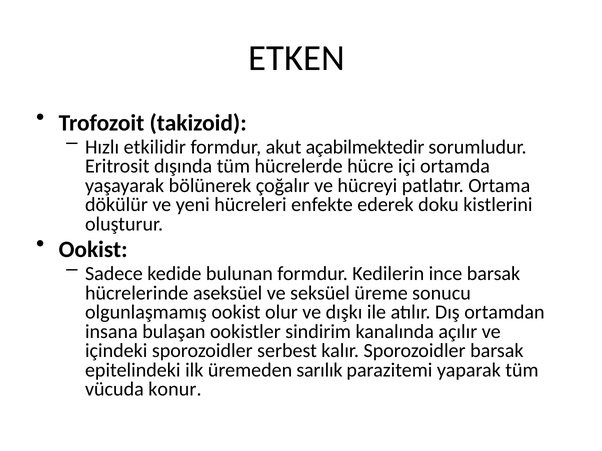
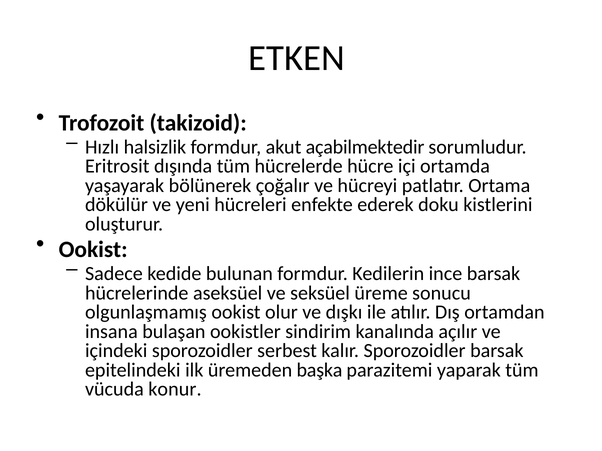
etkilidir: etkilidir -> halsizlik
sarılık: sarılık -> başka
